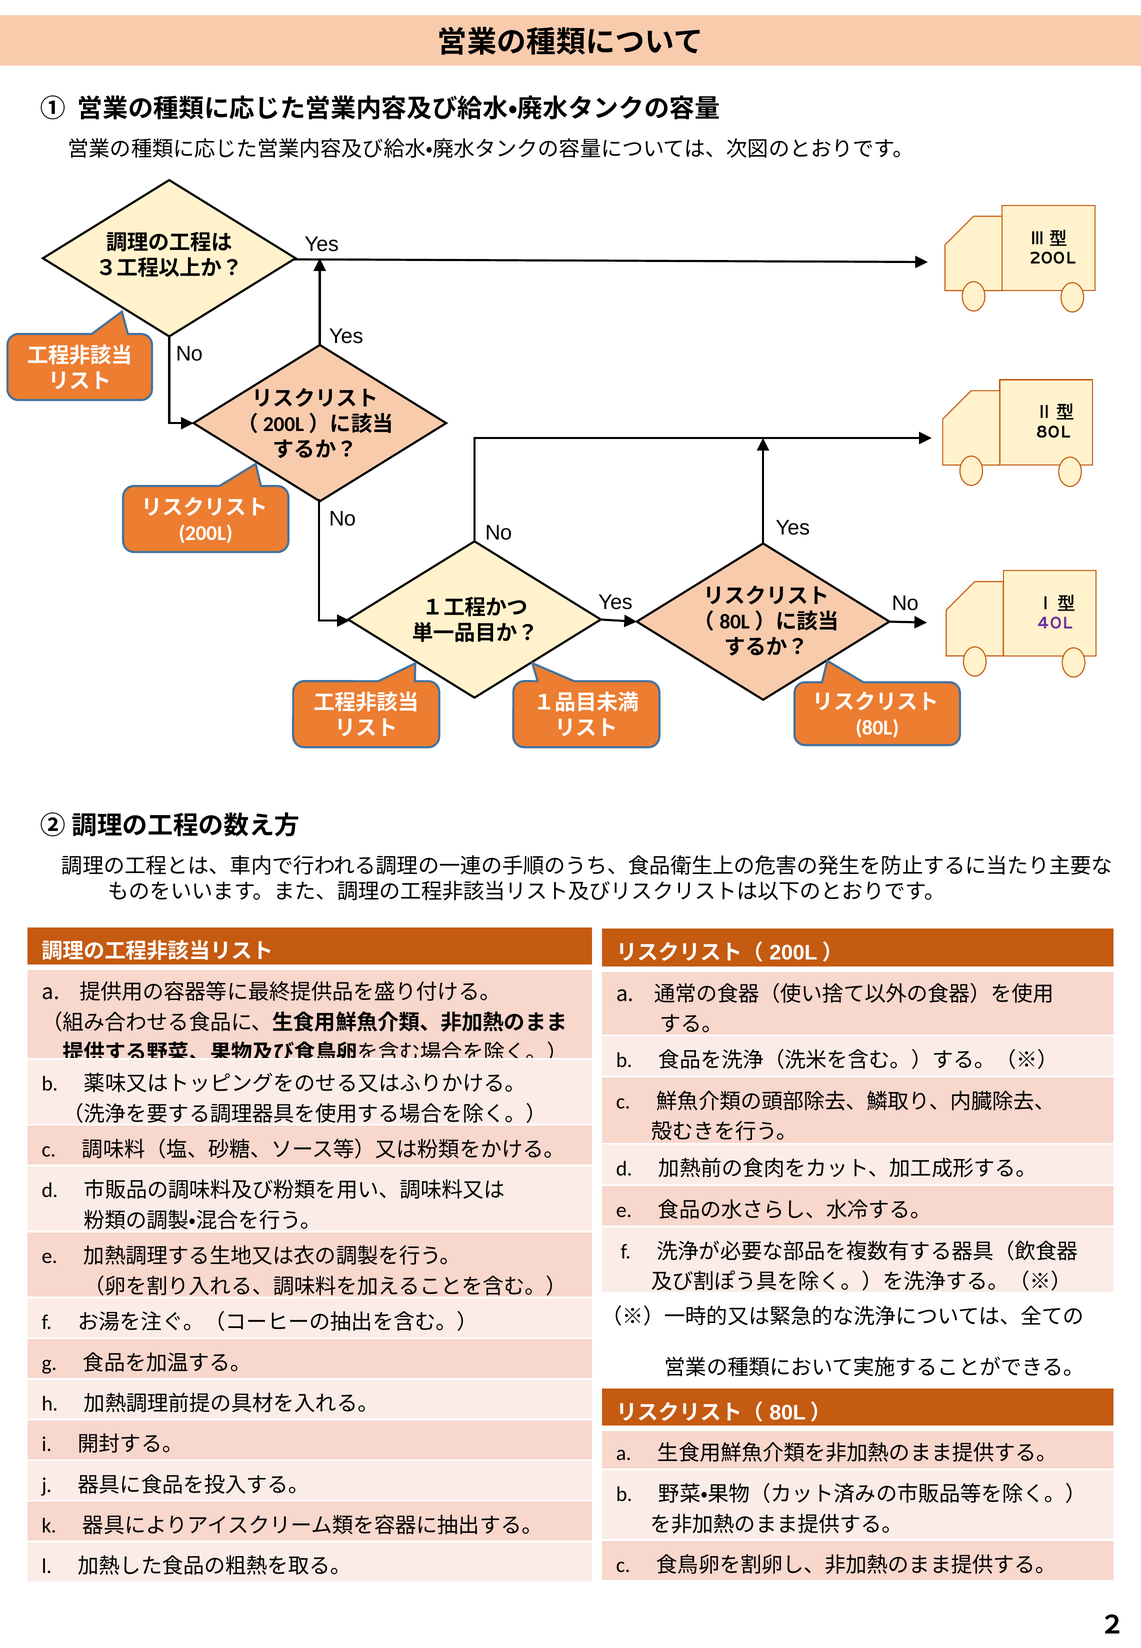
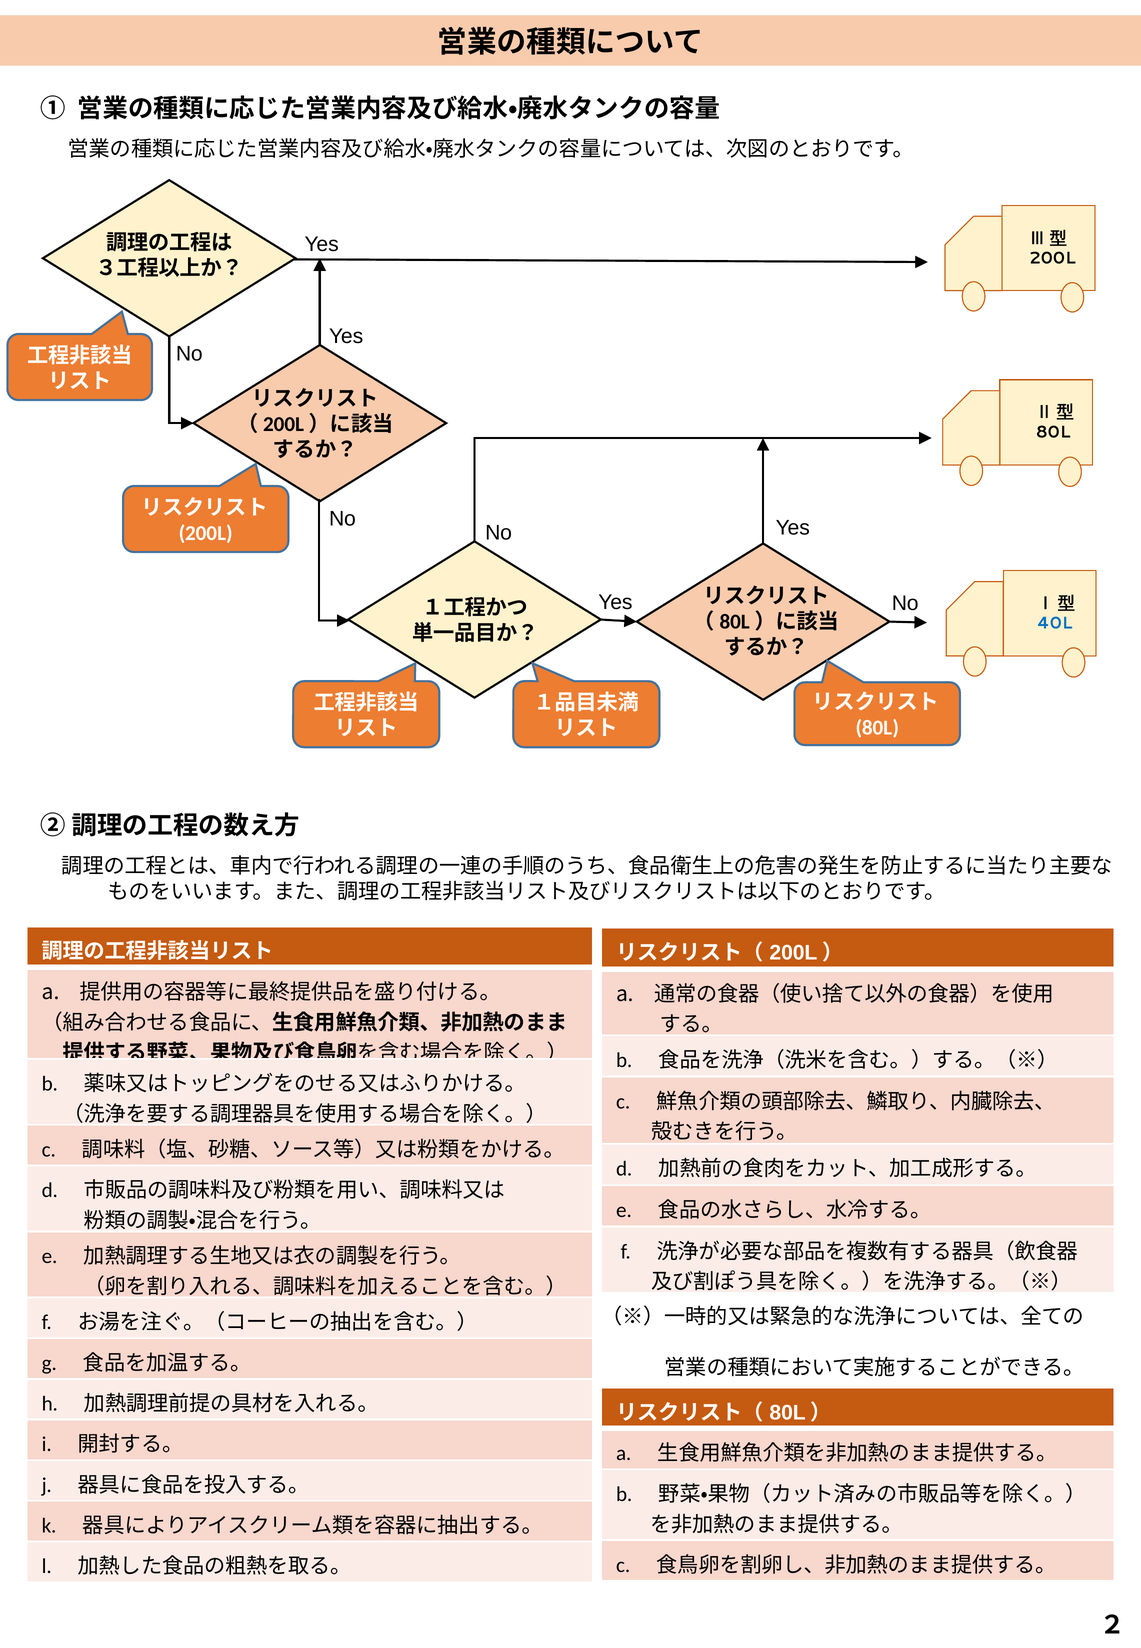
40L colour: purple -> blue
